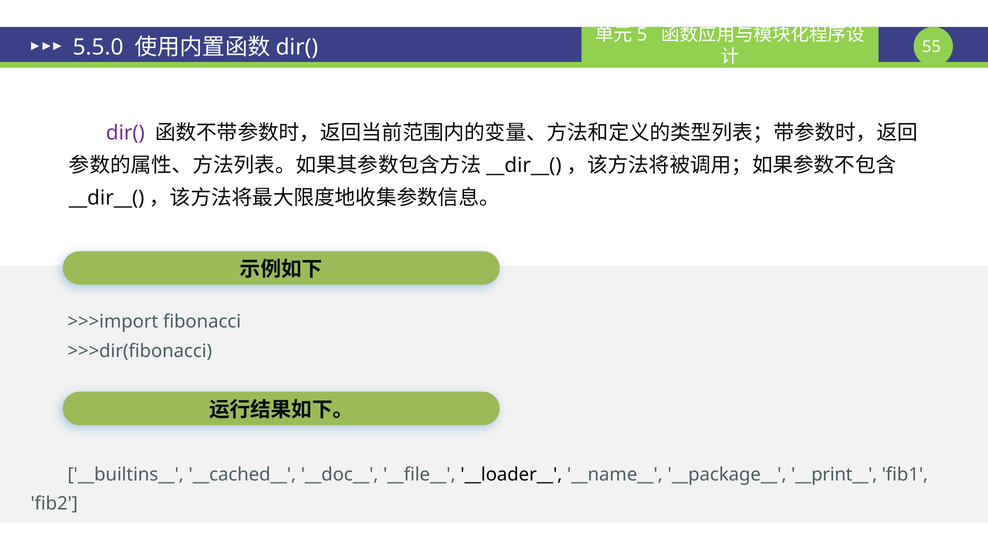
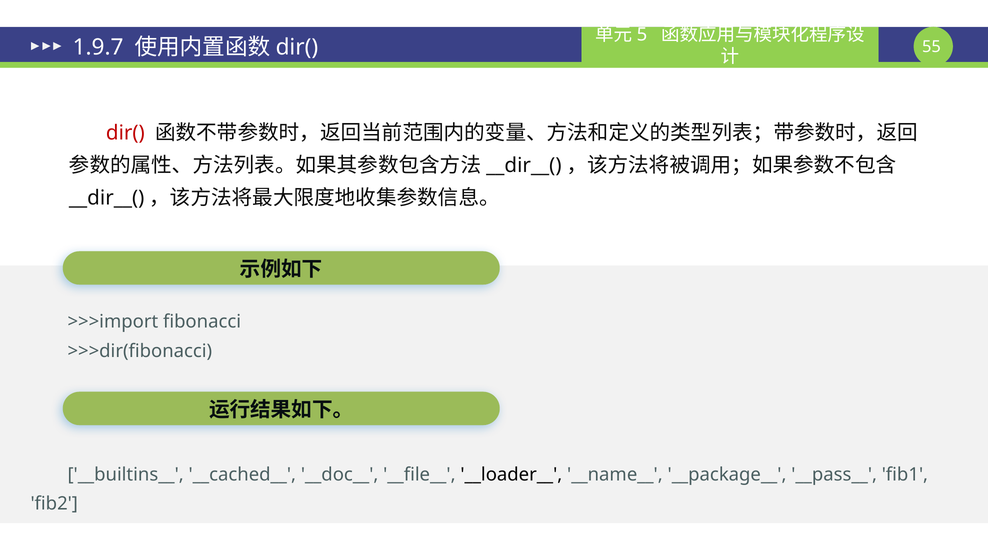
5.5.0: 5.5.0 -> 1.9.7
dir( at (125, 133) colour: purple -> red
__print__: __print__ -> __pass__
